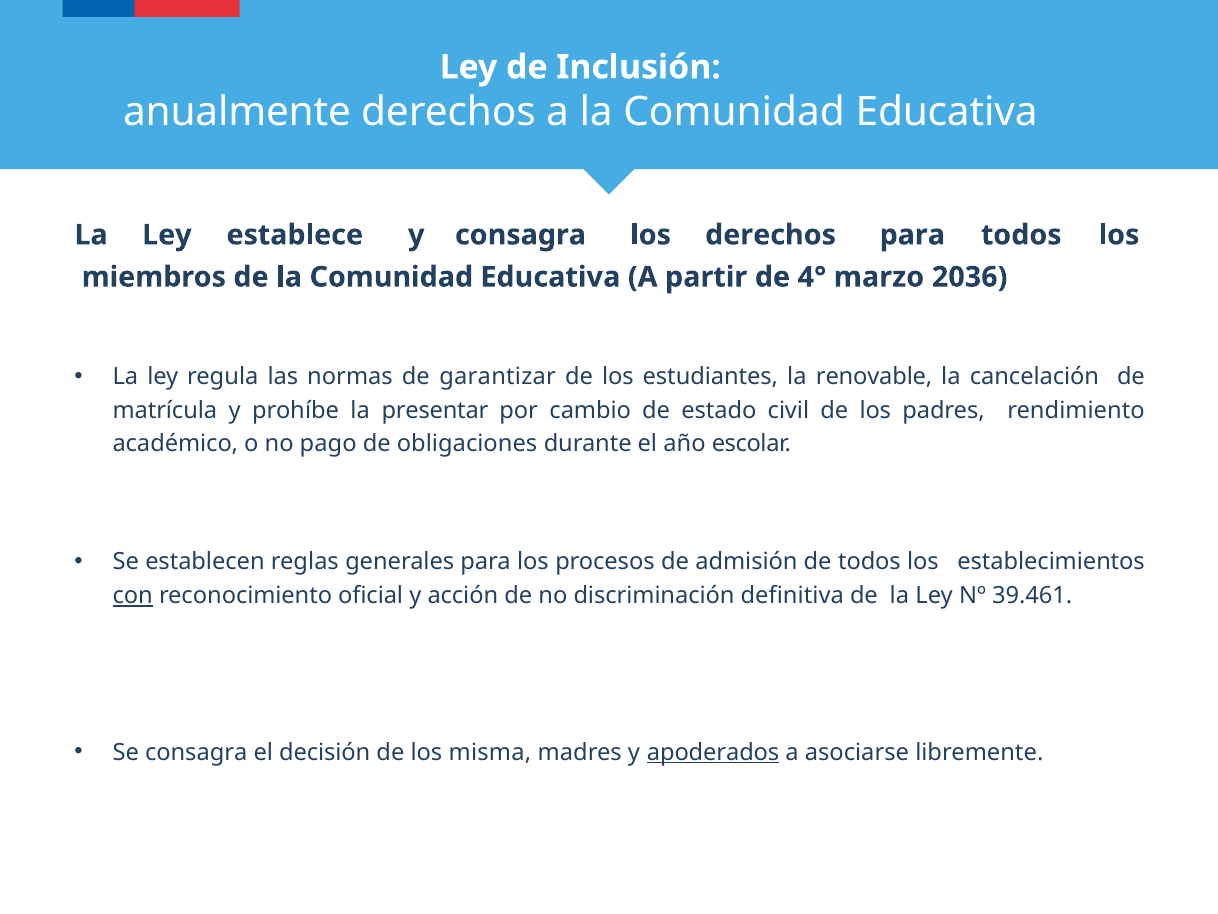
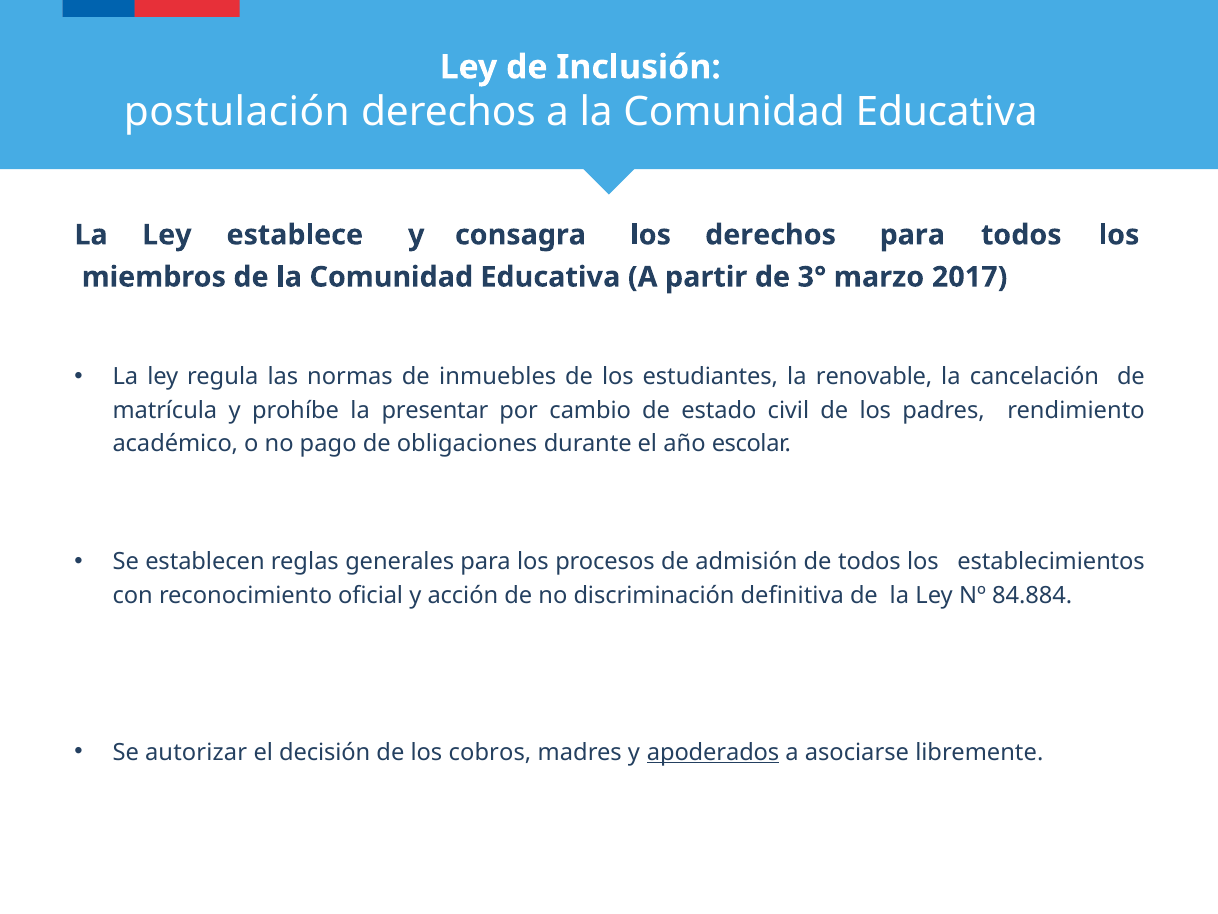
anualmente: anualmente -> postulación
4°: 4° -> 3°
2036: 2036 -> 2017
garantizar: garantizar -> inmuebles
con underline: present -> none
39.461: 39.461 -> 84.884
Se consagra: consagra -> autorizar
misma: misma -> cobros
